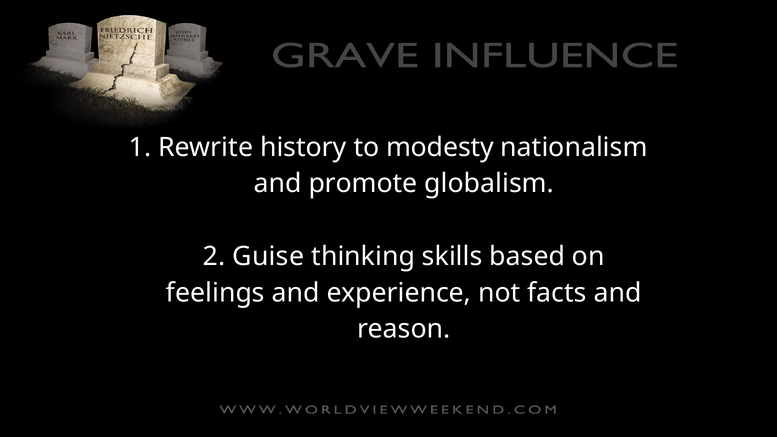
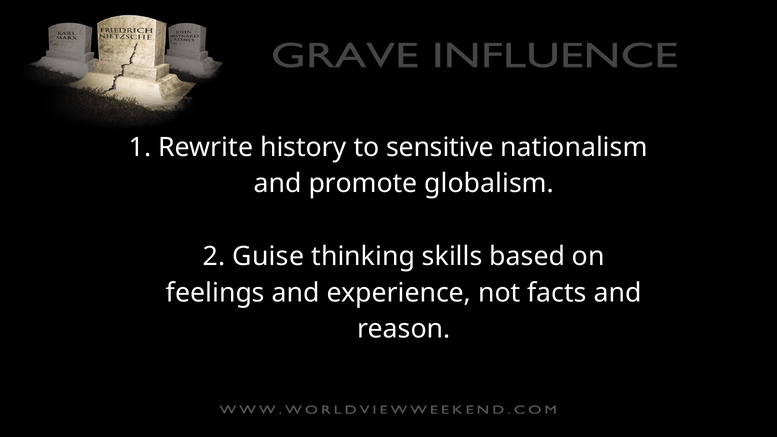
modesty: modesty -> sensitive
